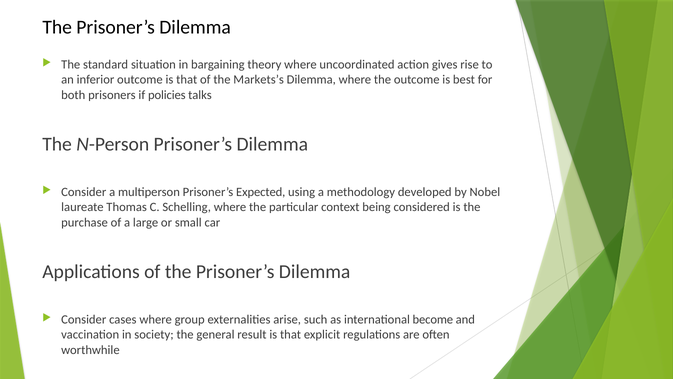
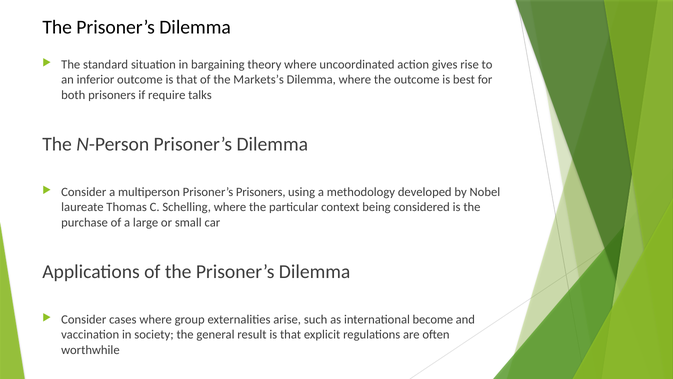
policies: policies -> require
Prisoner’s Expected: Expected -> Prisoners
